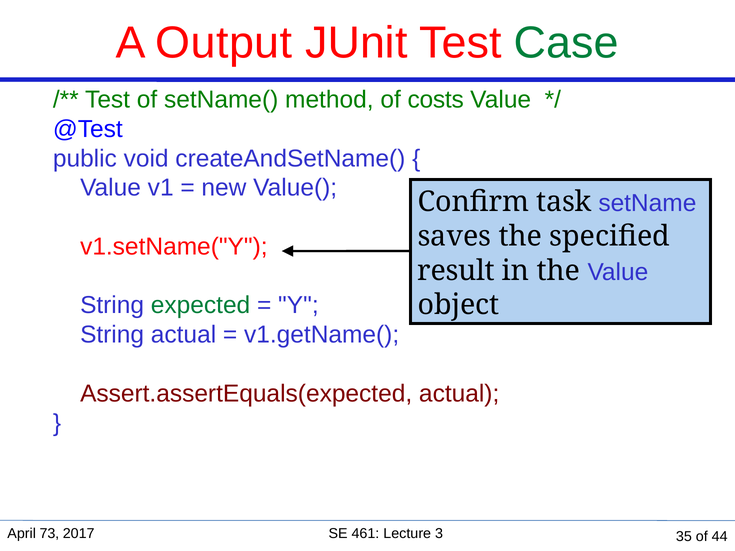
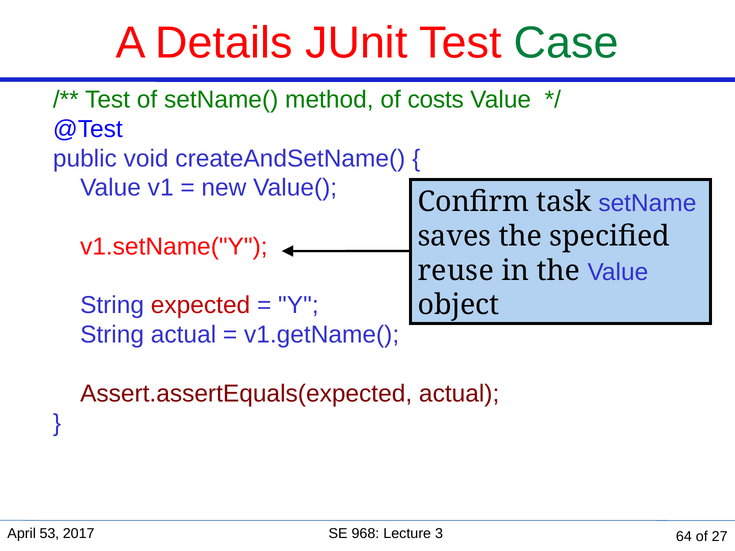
Output: Output -> Details
result: result -> reuse
expected colour: green -> red
73: 73 -> 53
461: 461 -> 968
35: 35 -> 64
44: 44 -> 27
